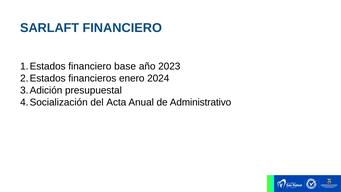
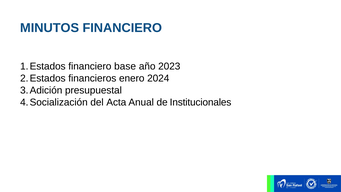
SARLAFT: SARLAFT -> MINUTOS
Administrativo: Administrativo -> Institucionales
